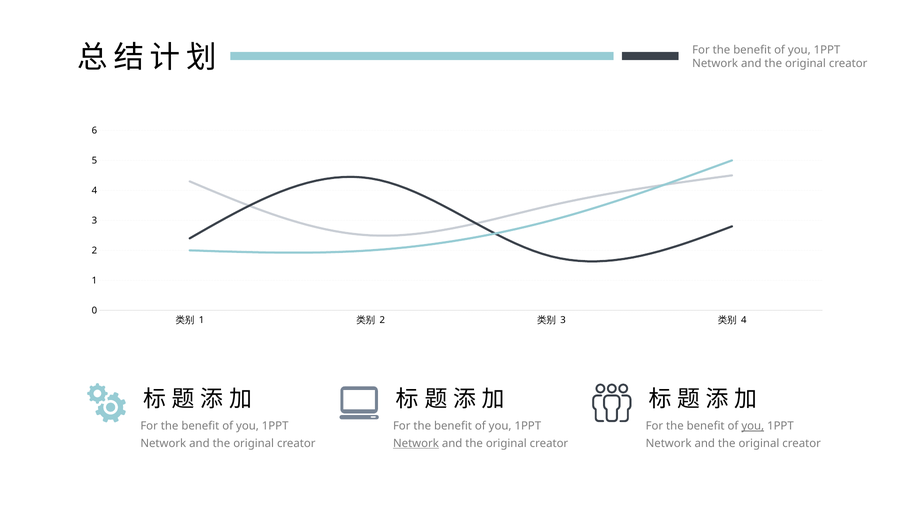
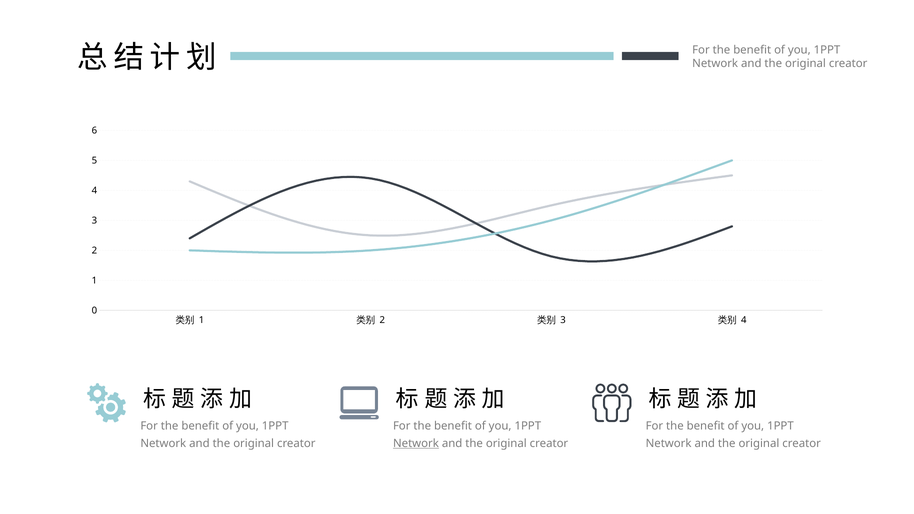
you at (753, 426) underline: present -> none
